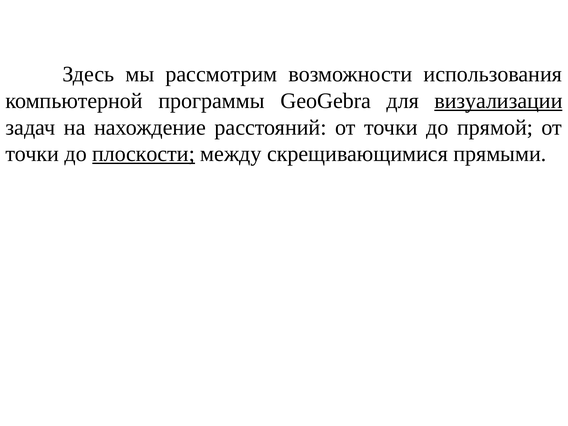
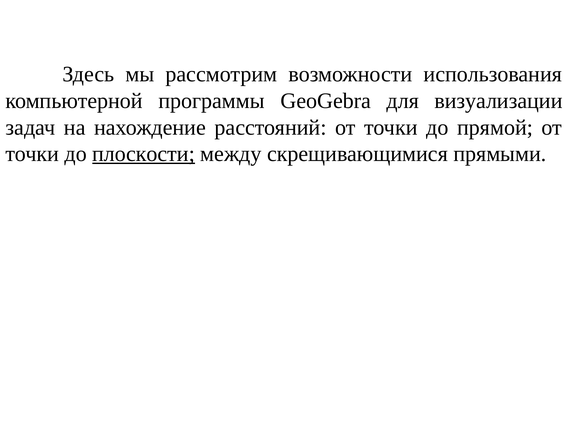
визуализации underline: present -> none
